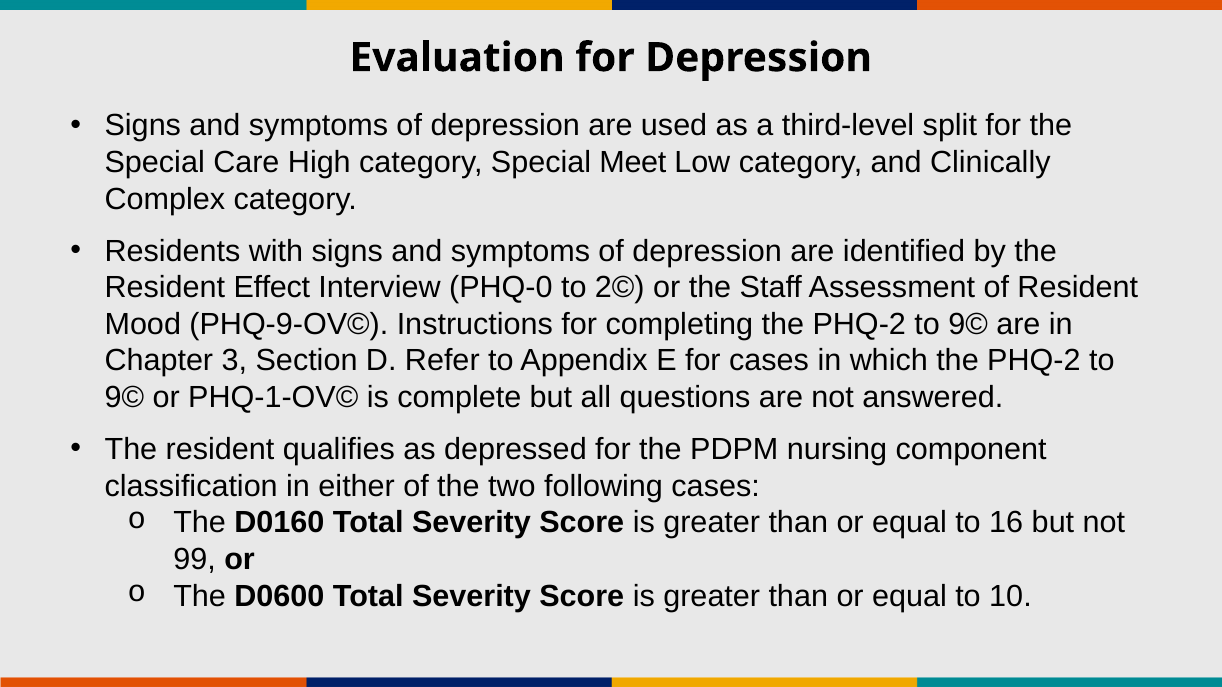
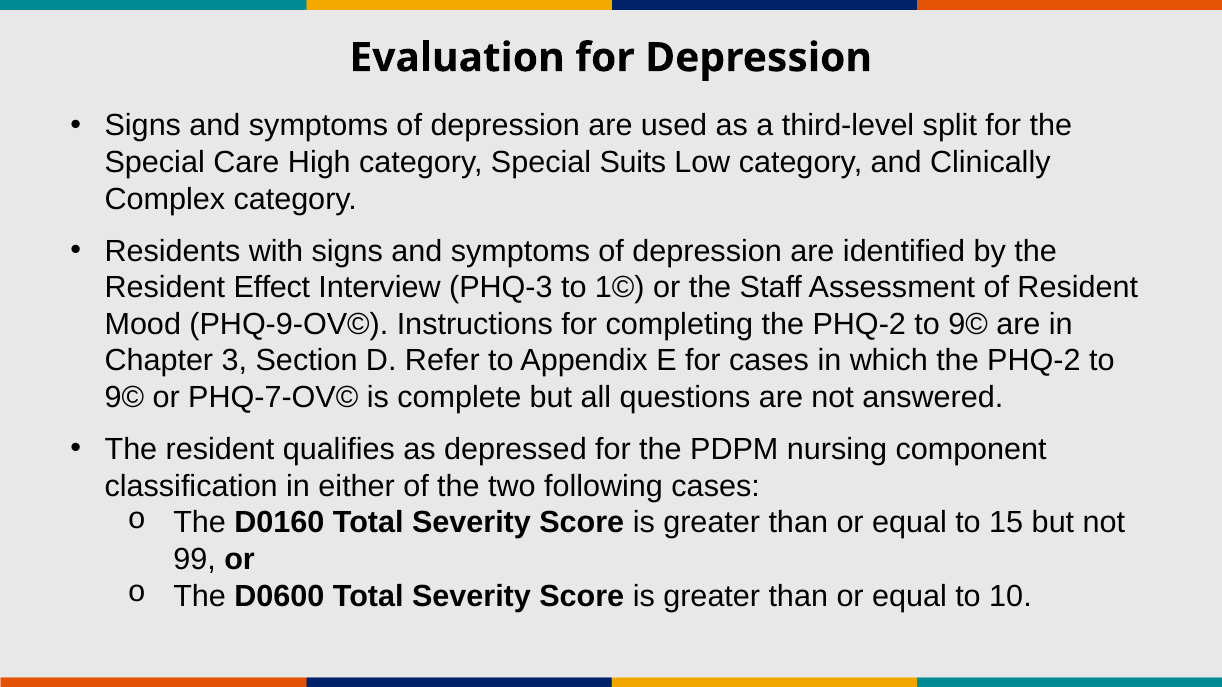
Meet: Meet -> Suits
PHQ-0: PHQ-0 -> PHQ-3
2©: 2© -> 1©
PHQ-1-OV©: PHQ-1-OV© -> PHQ-7-OV©
16: 16 -> 15
